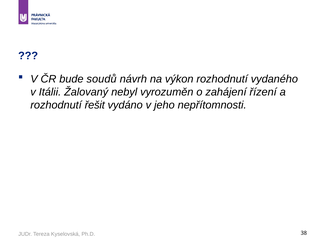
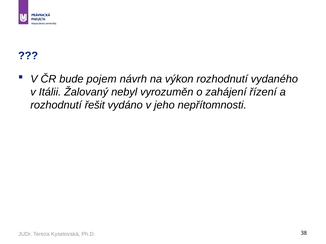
soudů: soudů -> pojem
